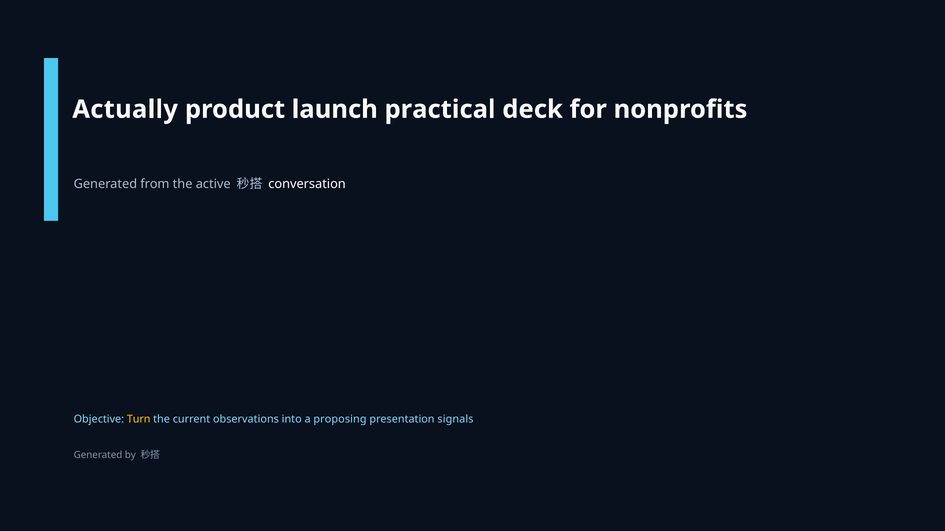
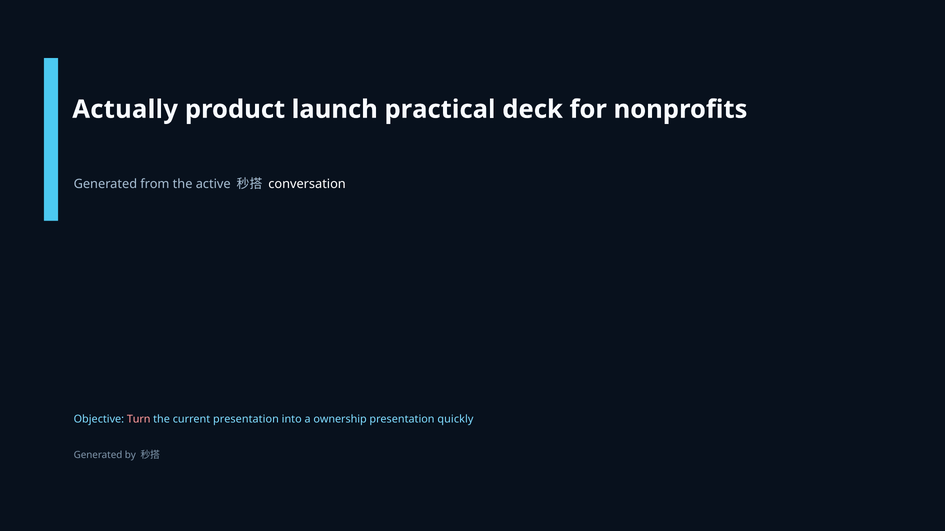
Turn colour: yellow -> pink
current observations: observations -> presentation
proposing: proposing -> ownership
signals: signals -> quickly
